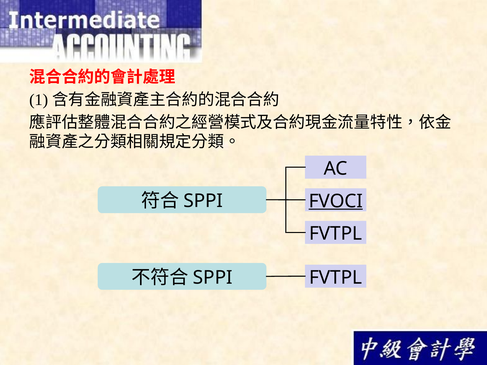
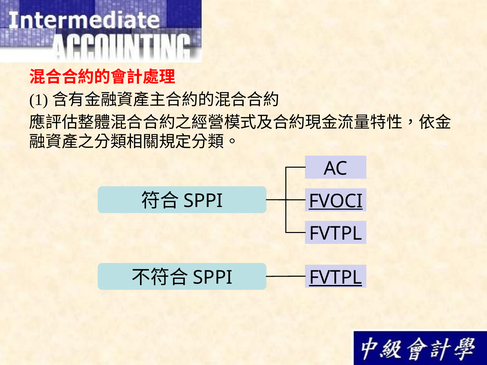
FVTPL at (336, 278) underline: none -> present
